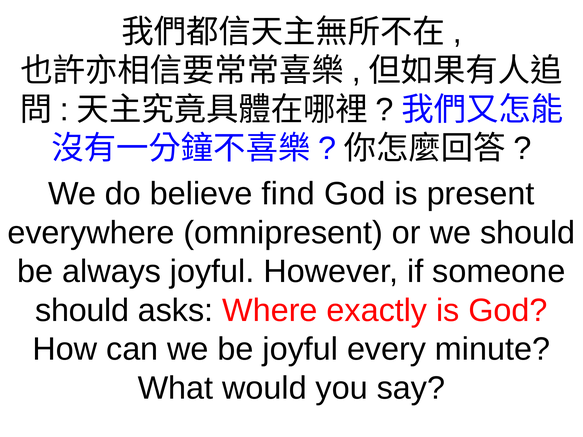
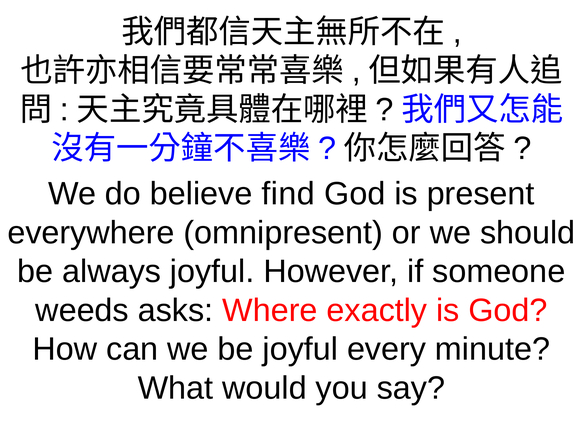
should at (82, 311): should -> weeds
